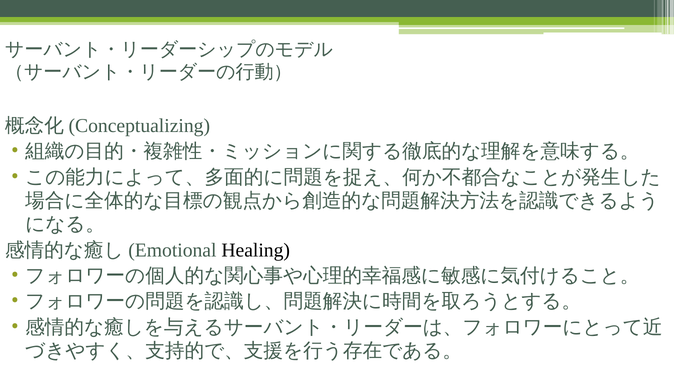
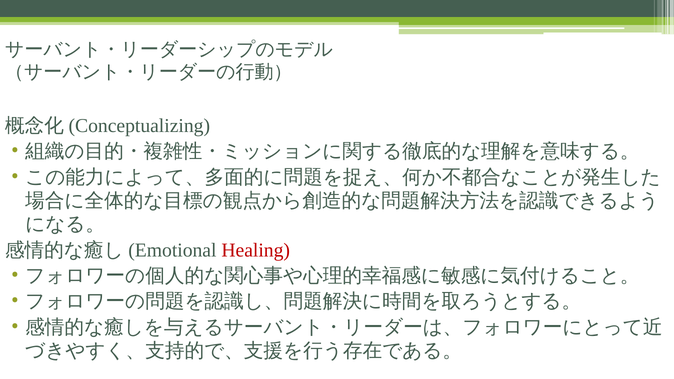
Healing colour: black -> red
